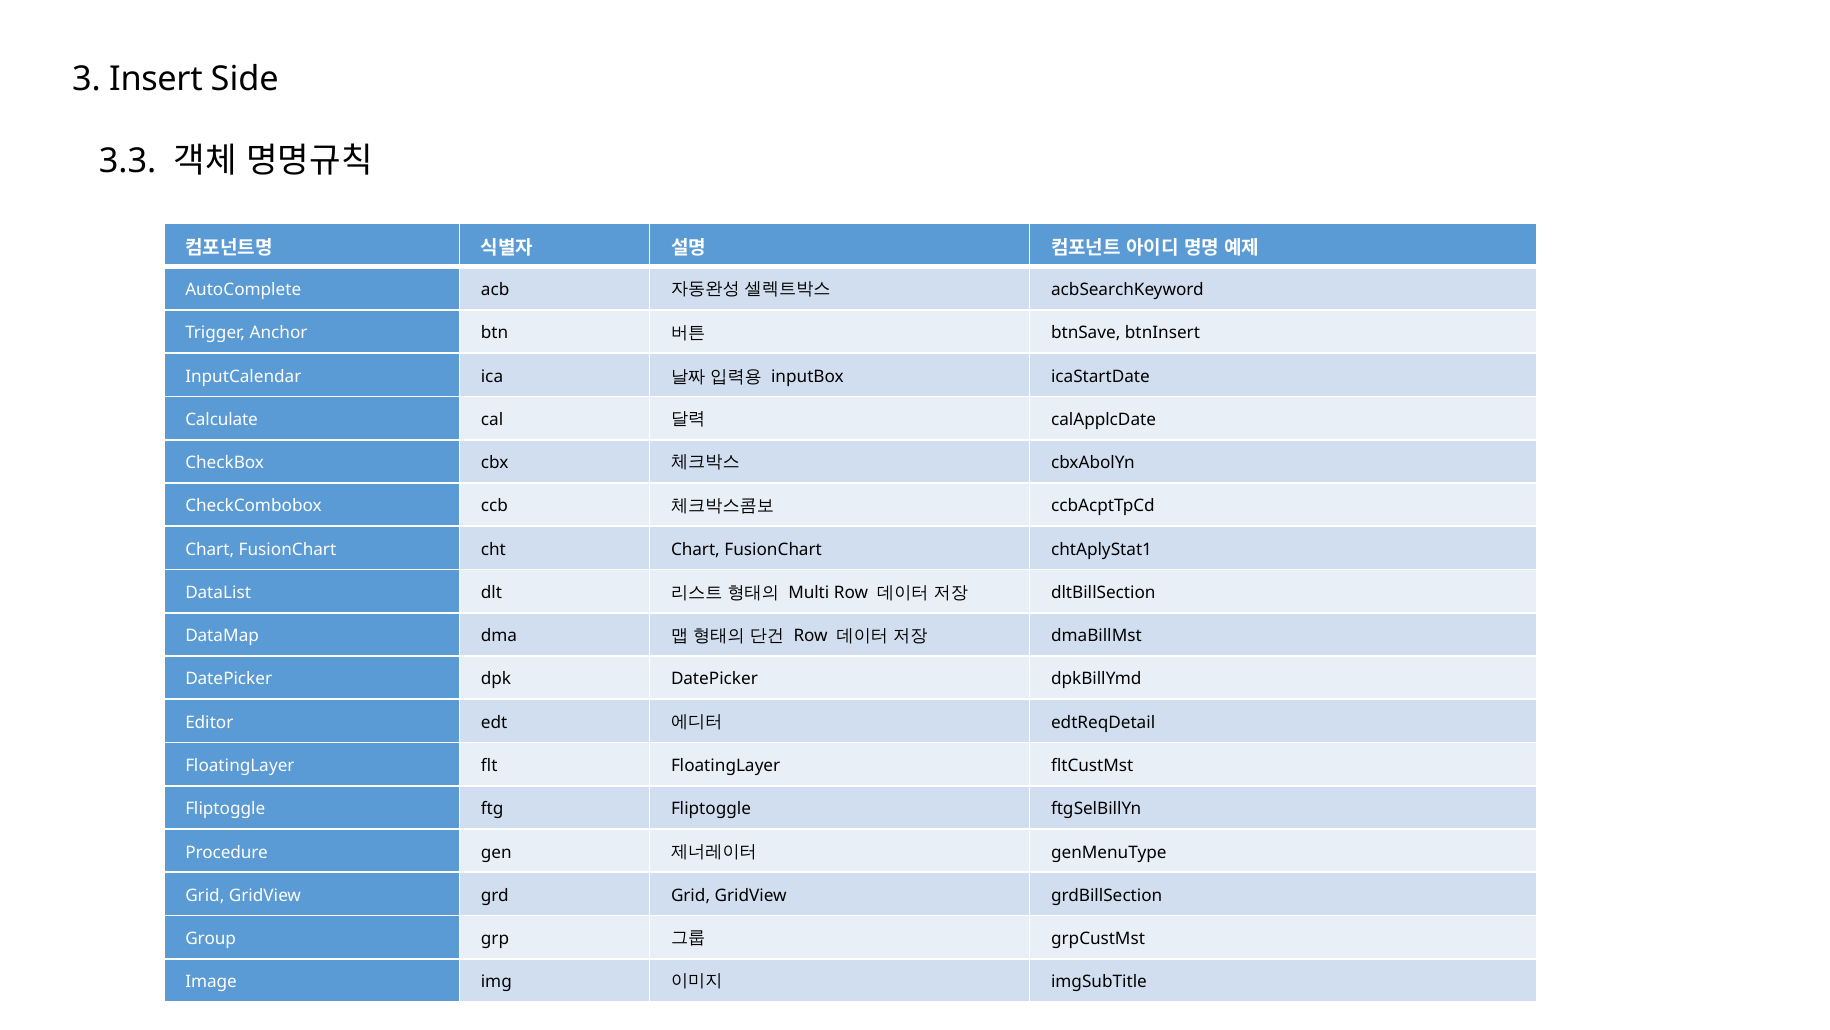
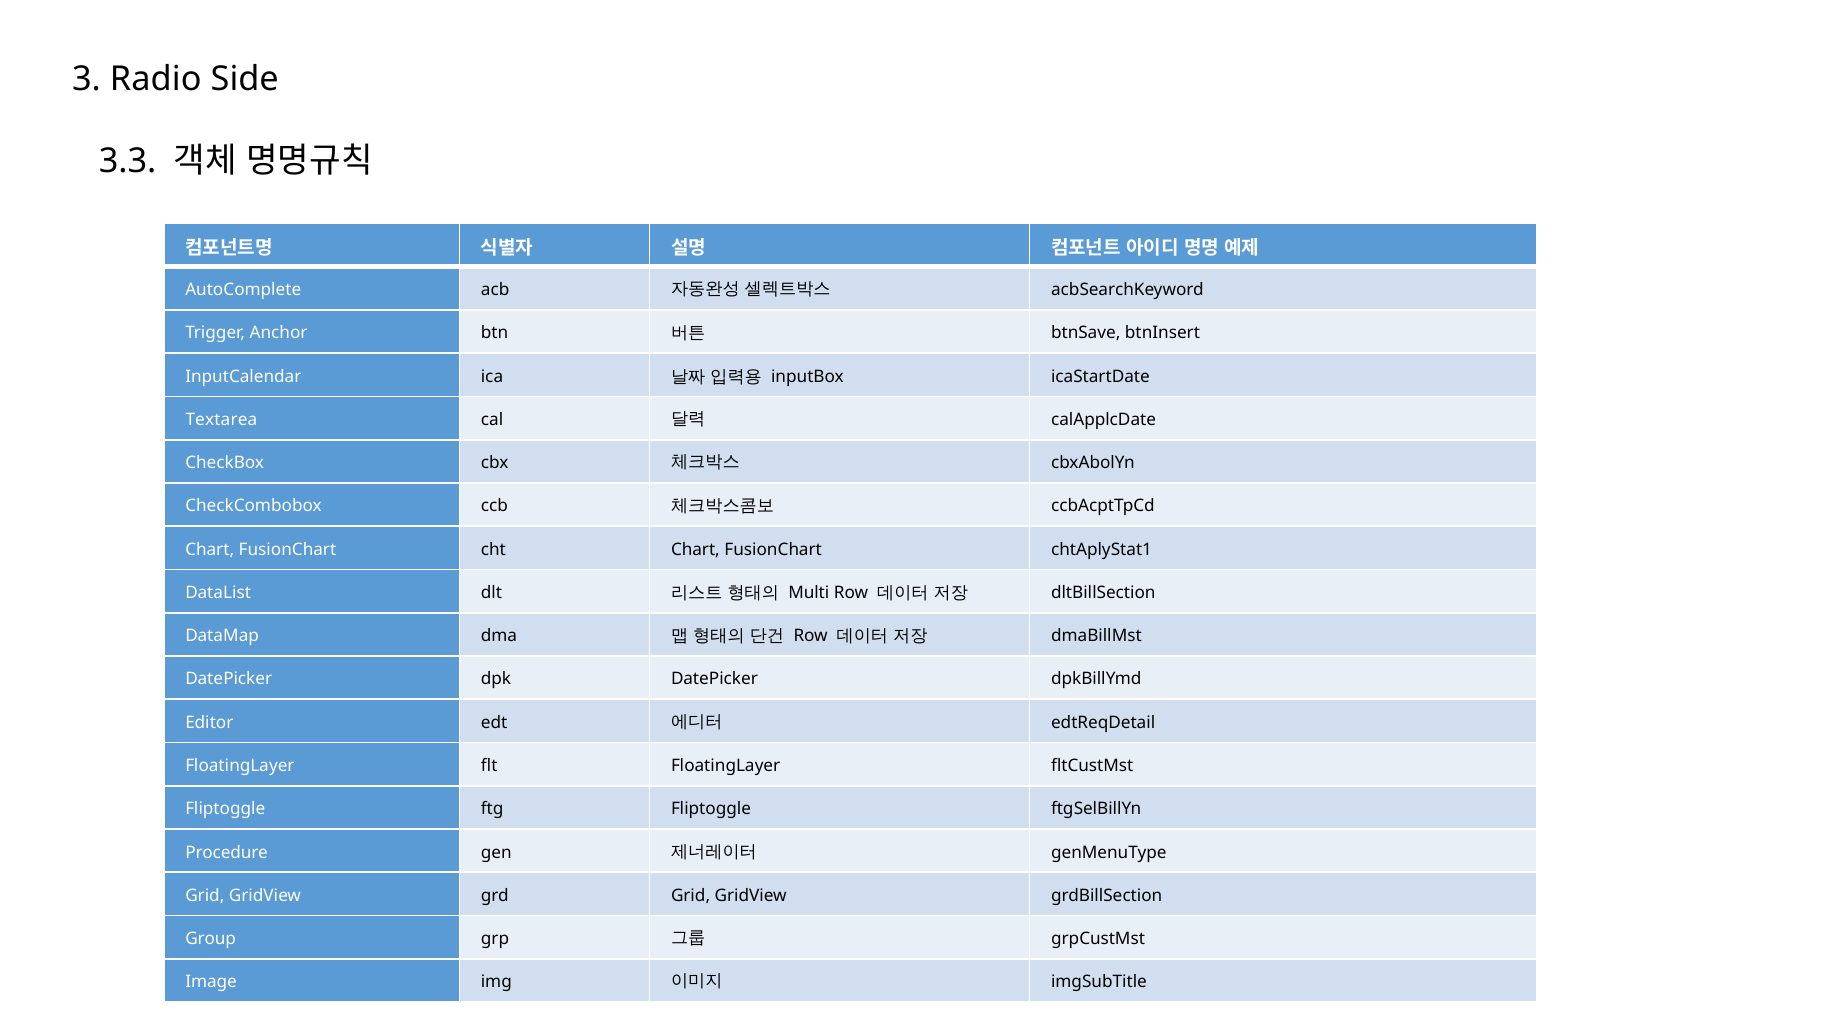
Insert: Insert -> Radio
Calculate: Calculate -> Textarea
